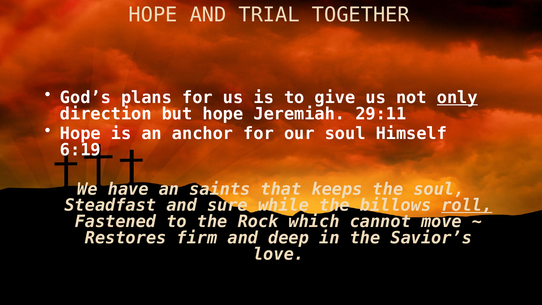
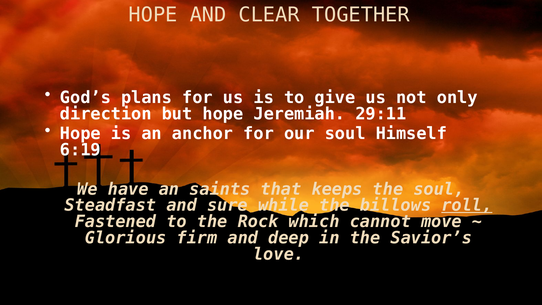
TRIAL: TRIAL -> CLEAR
only underline: present -> none
Restores: Restores -> Glorious
